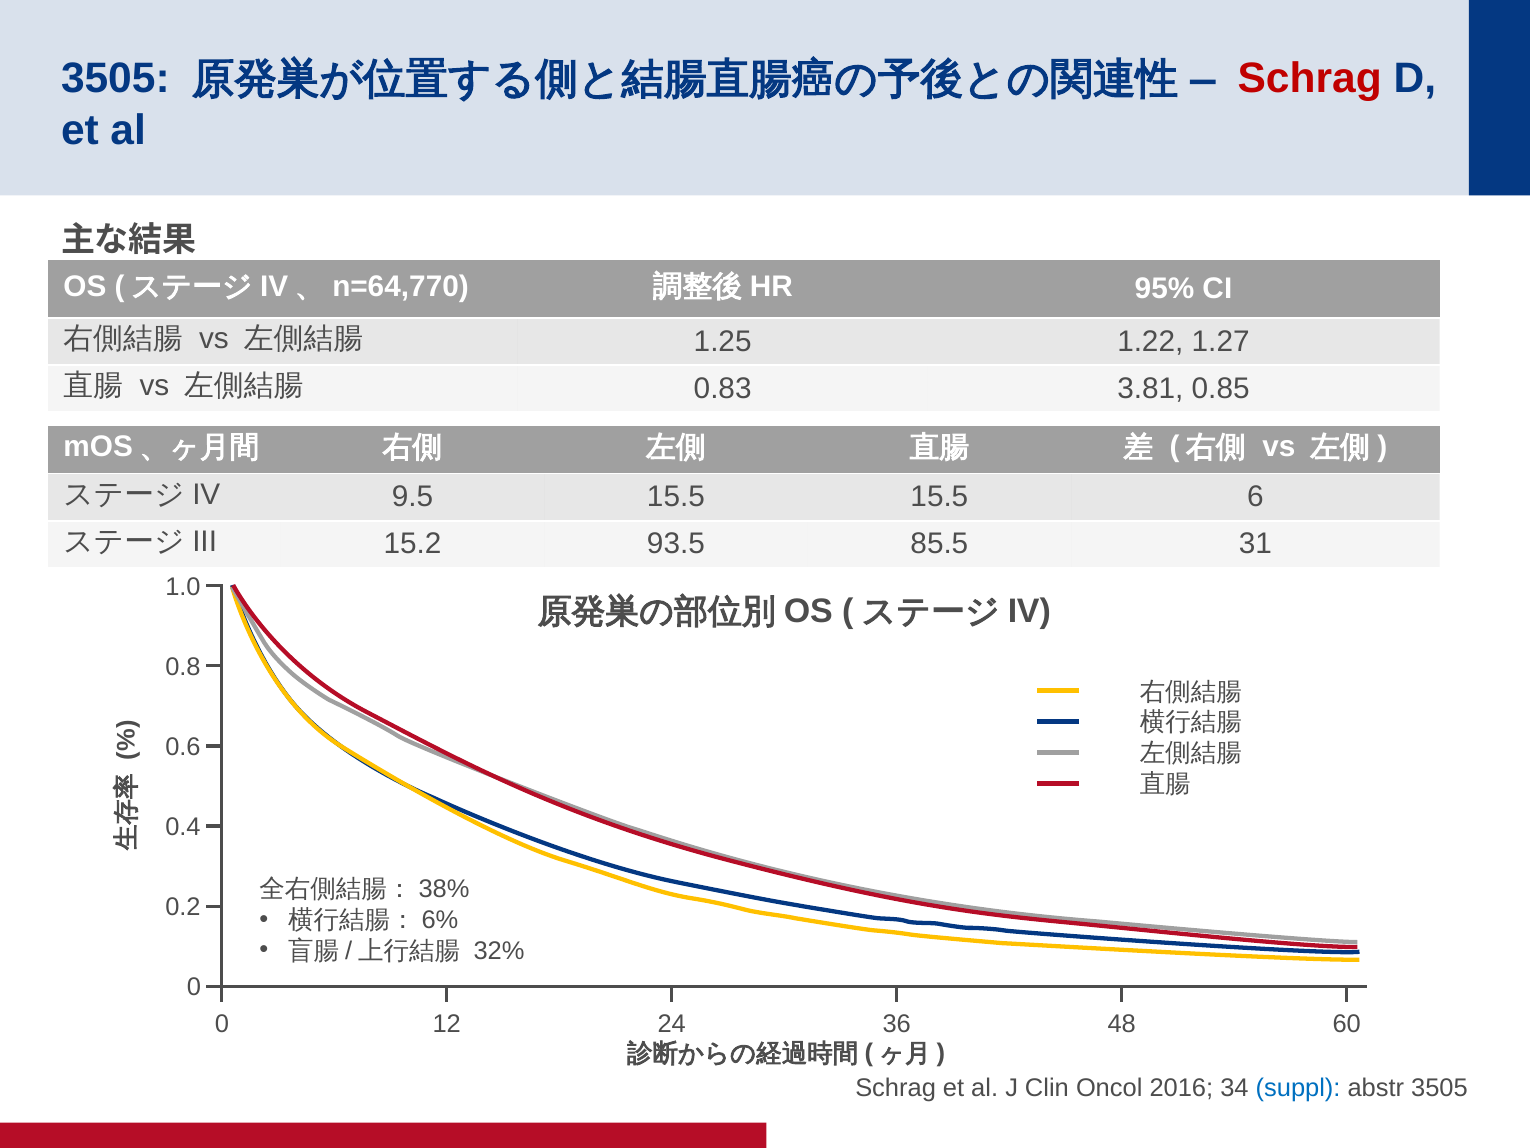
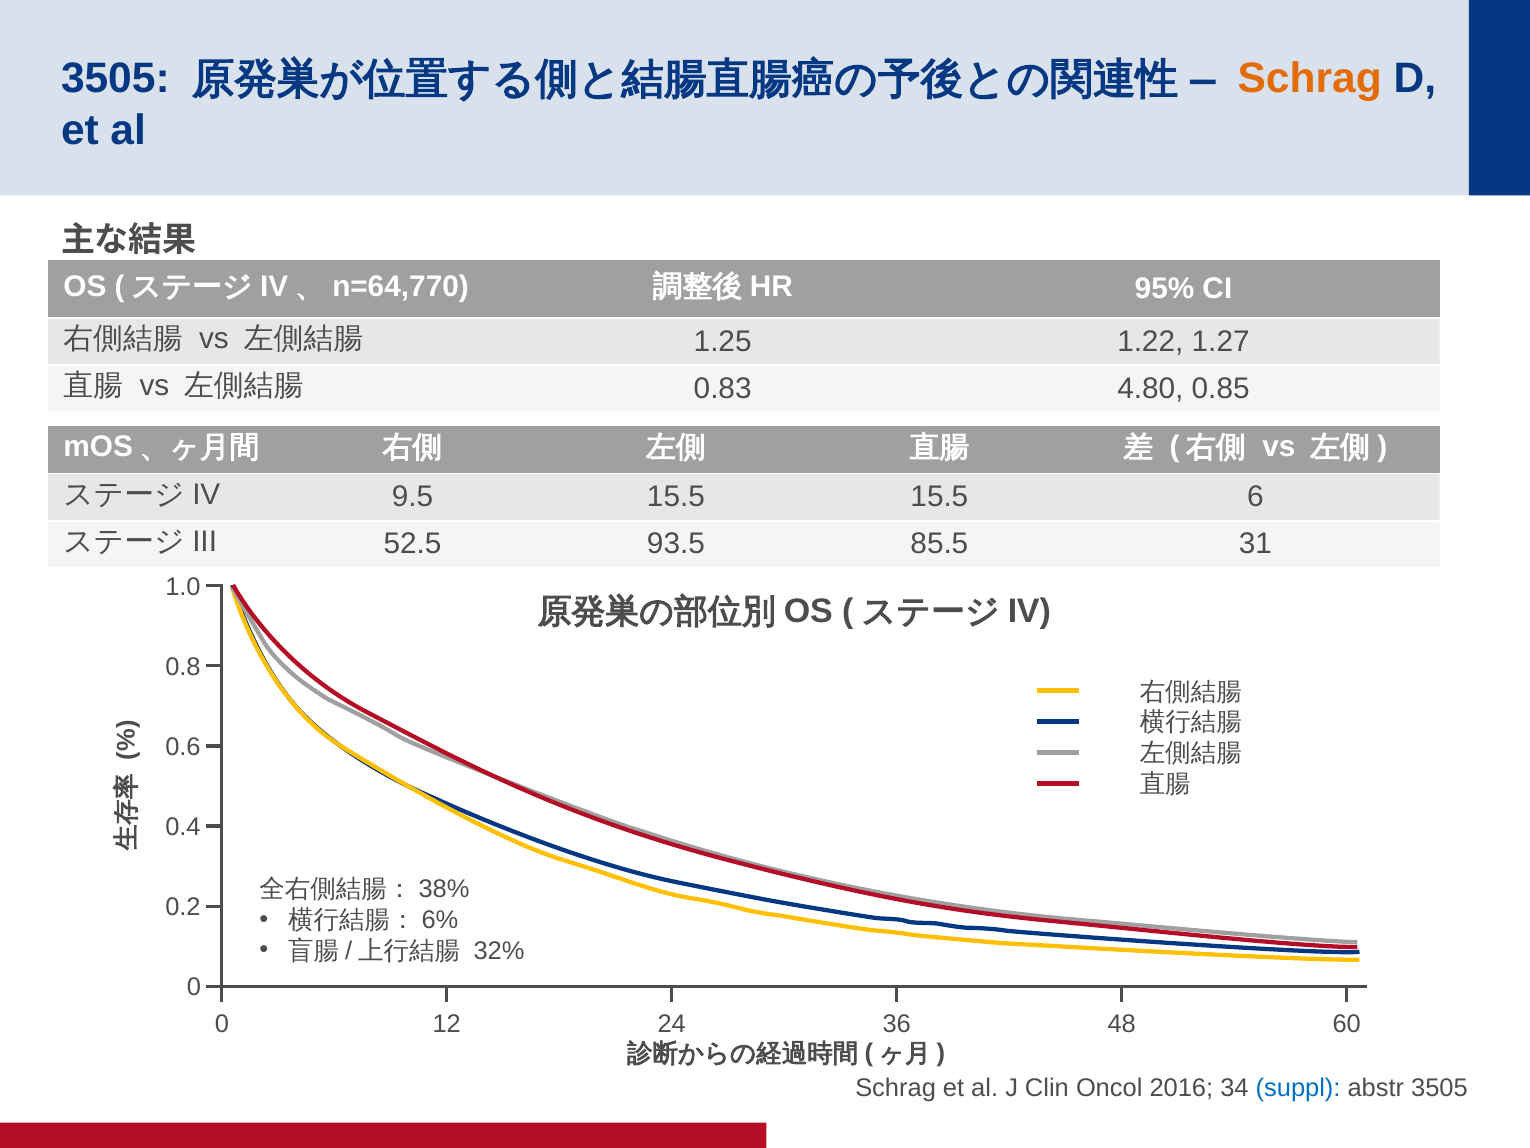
Schrag at (1310, 79) colour: red -> orange
3.81: 3.81 -> 4.80
15.2: 15.2 -> 52.5
